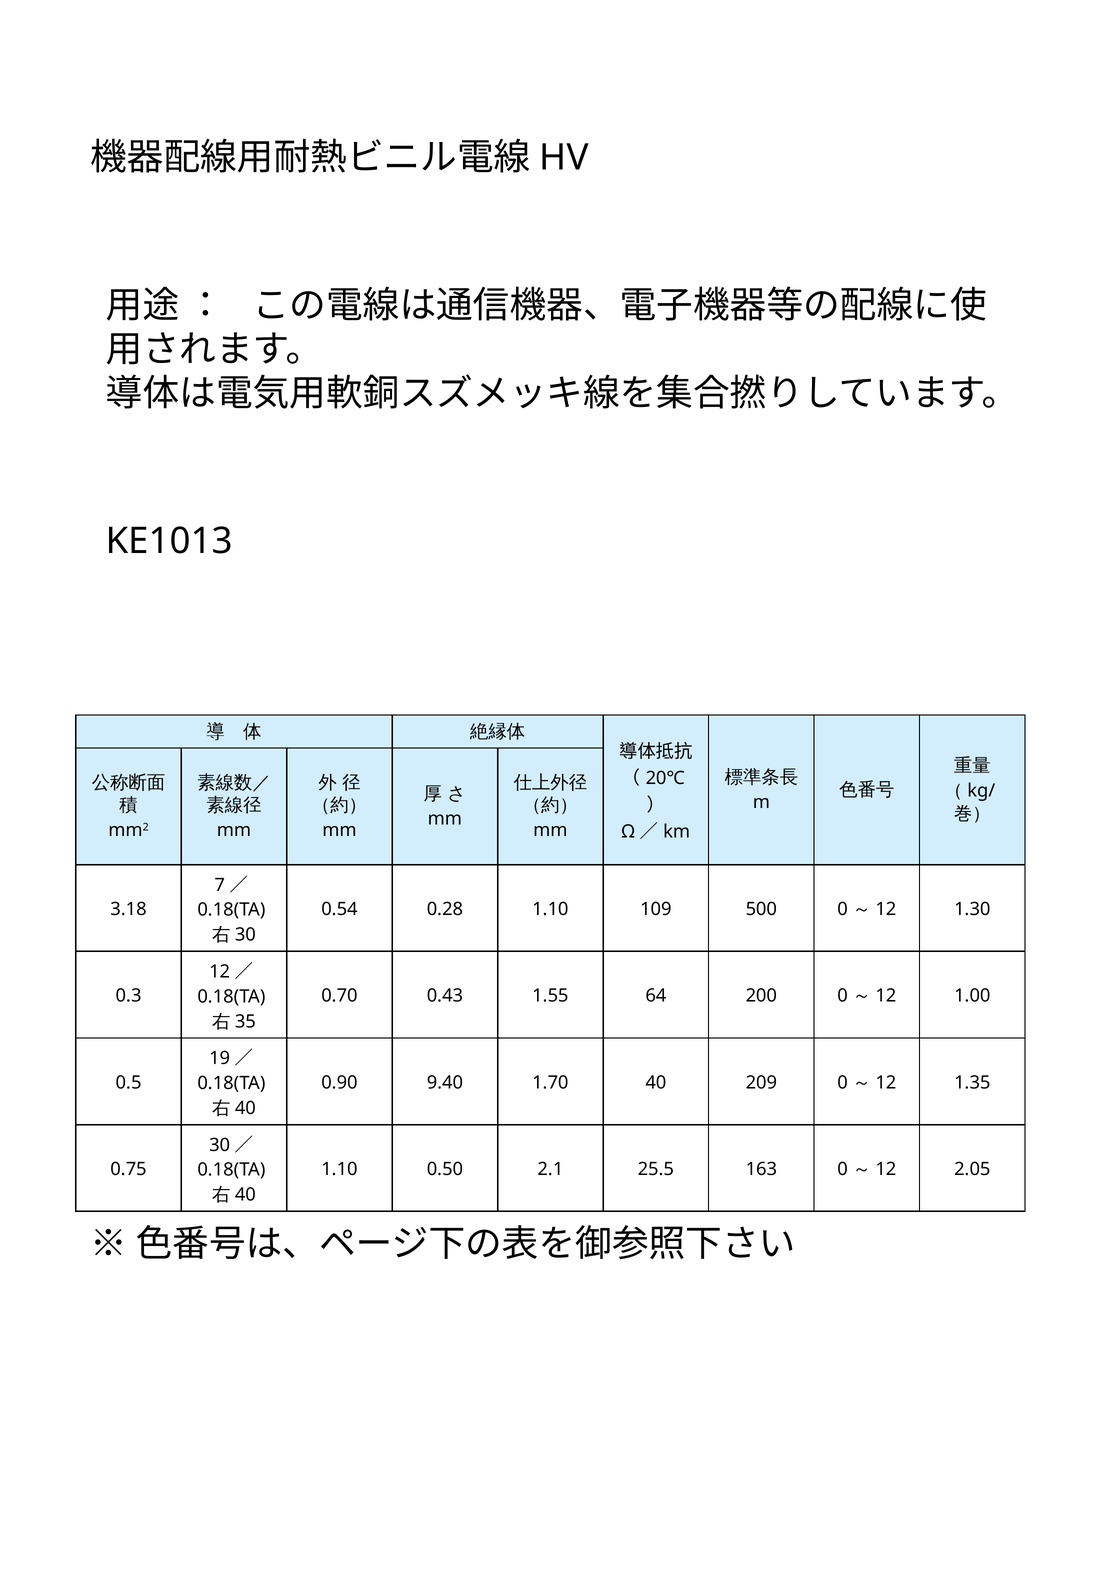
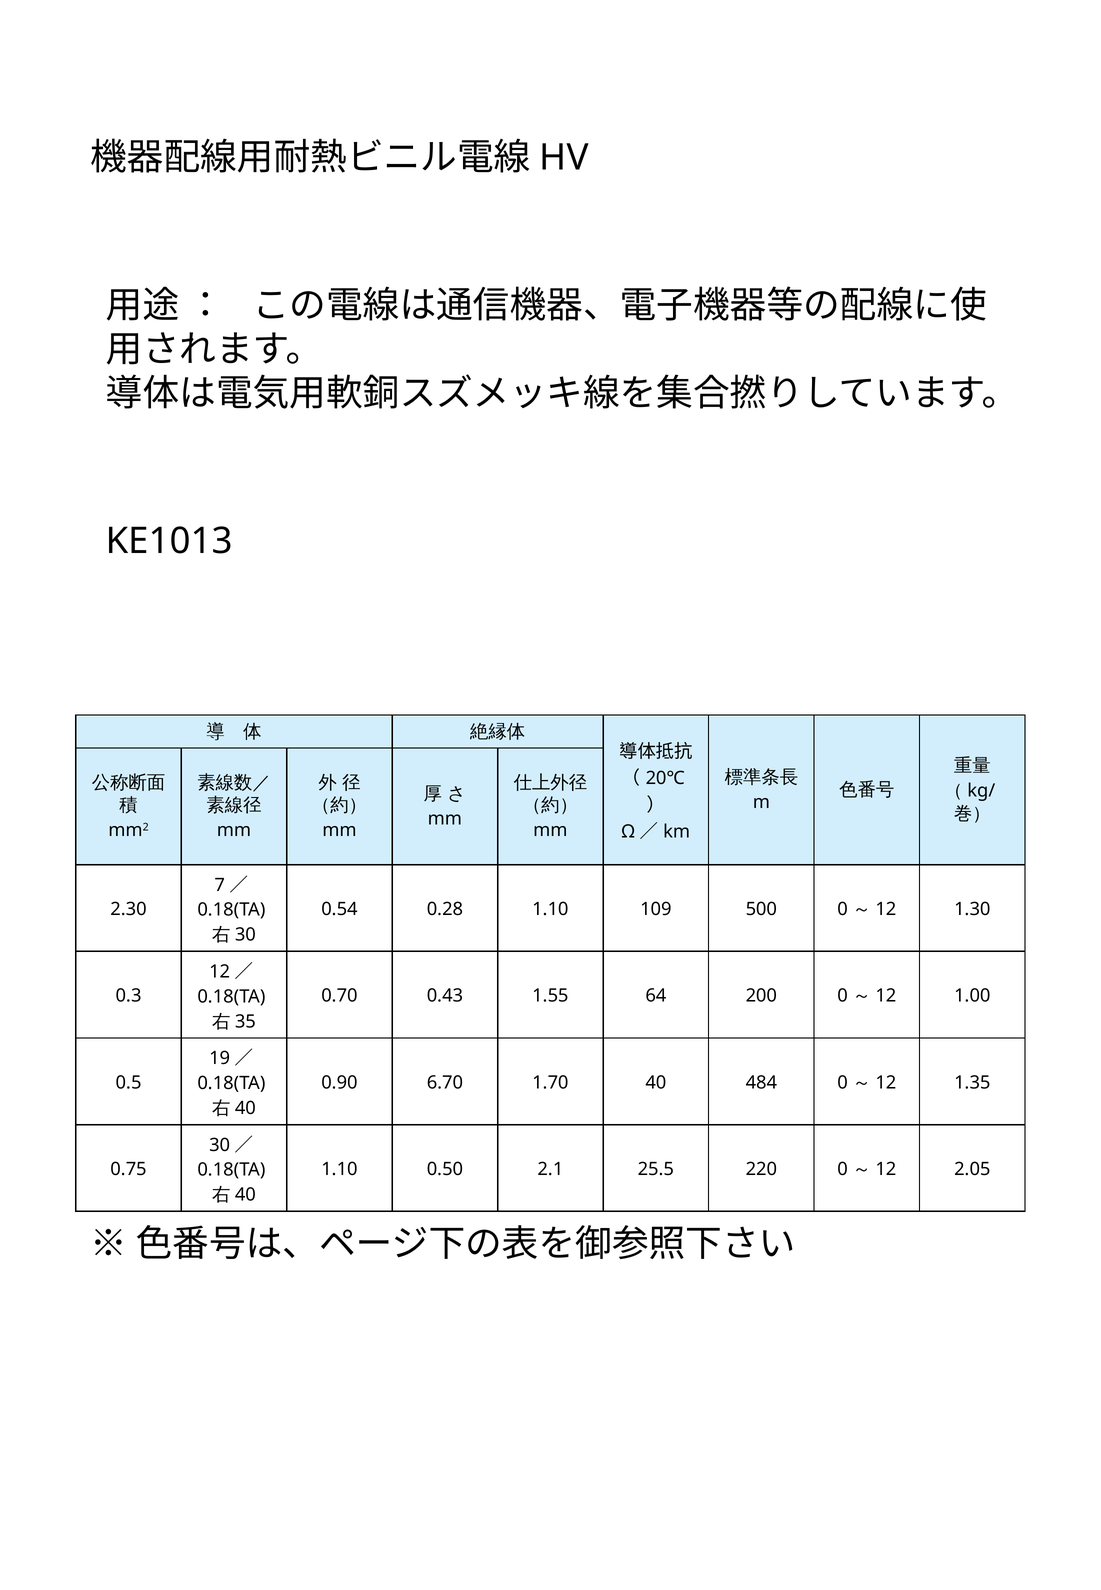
3.18: 3.18 -> 2.30
9.40: 9.40 -> 6.70
209: 209 -> 484
163: 163 -> 220
